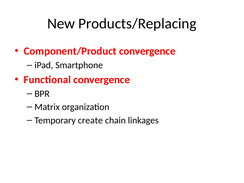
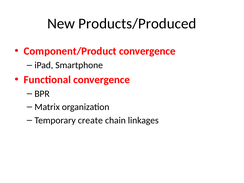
Products/Replacing: Products/Replacing -> Products/Produced
